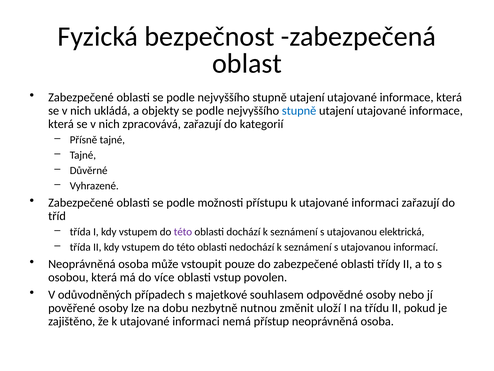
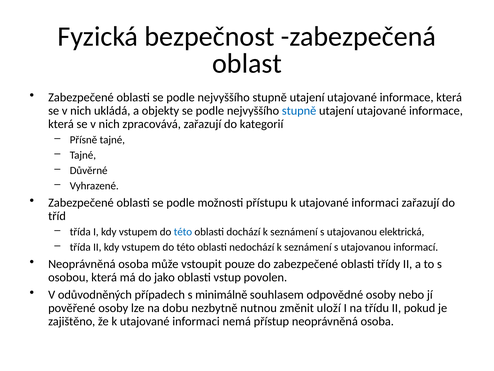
této at (183, 232) colour: purple -> blue
více: více -> jako
majetkové: majetkové -> minimálně
